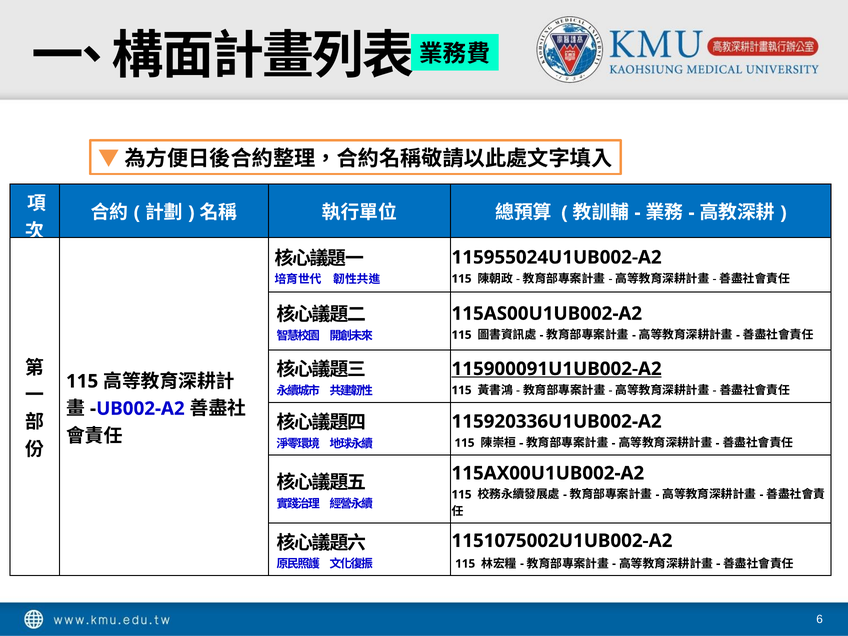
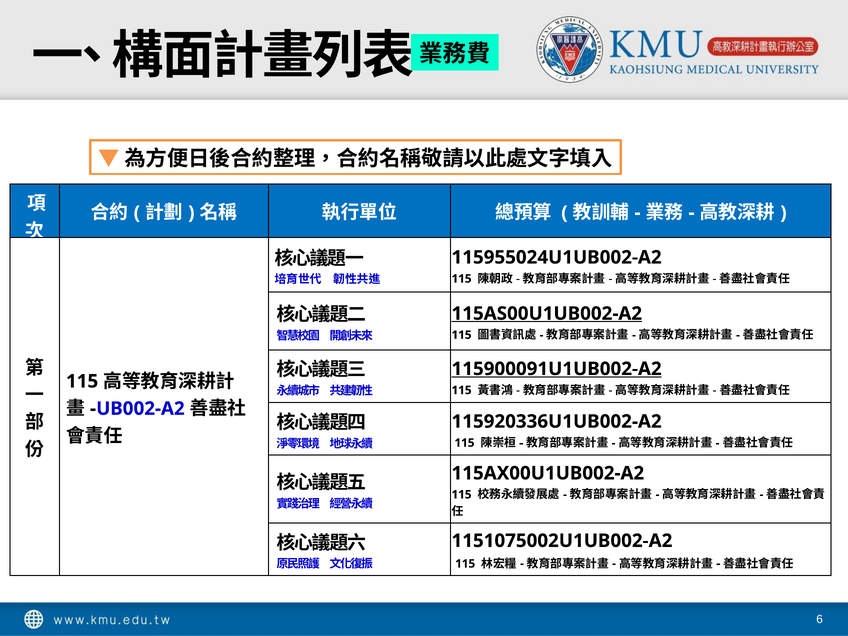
115AS00U1UB002-A2 underline: none -> present
